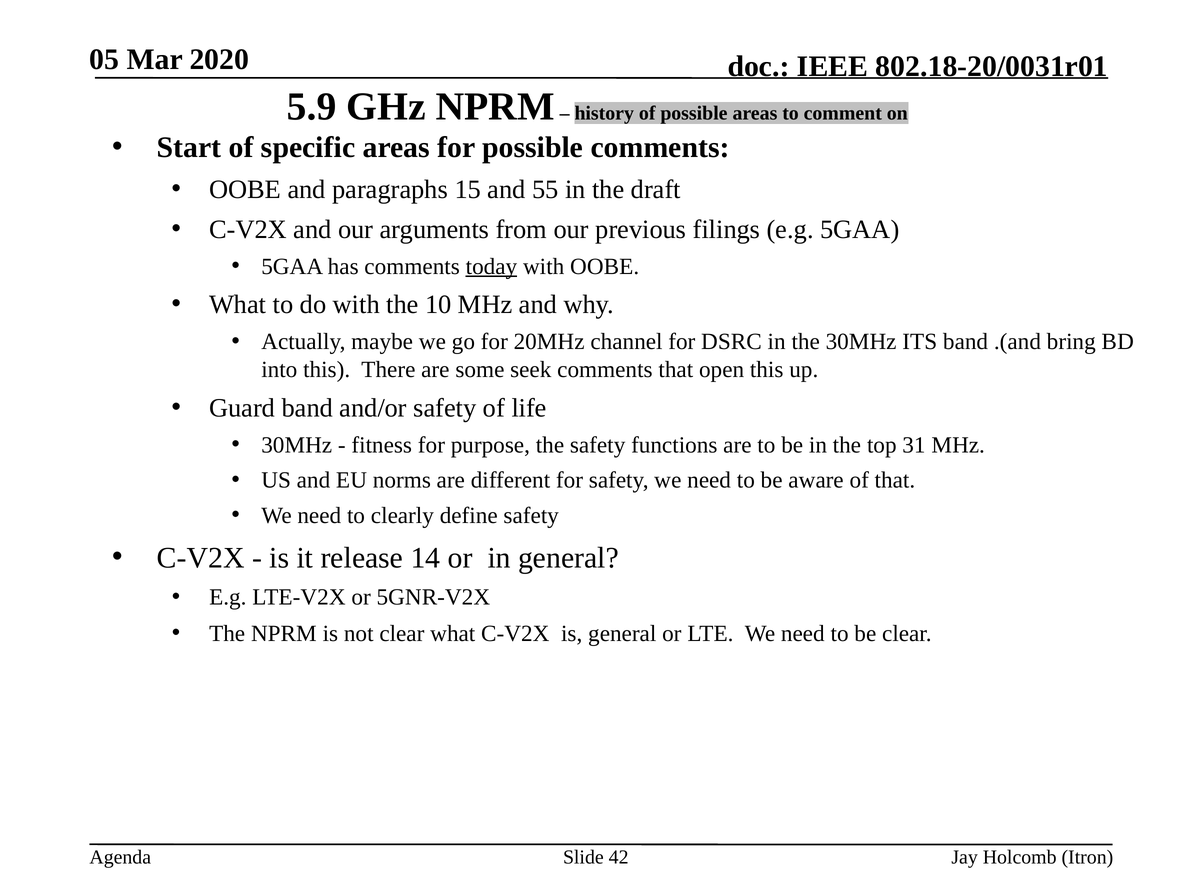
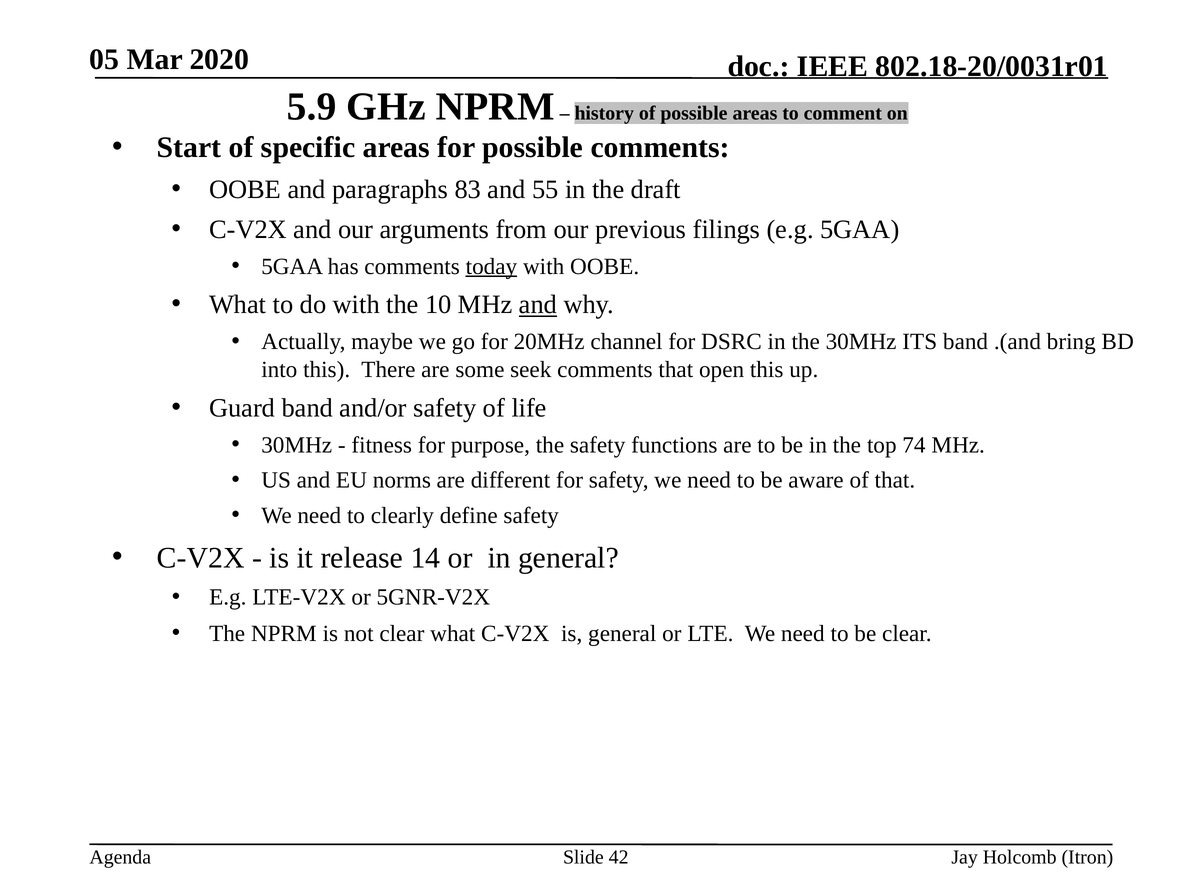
15: 15 -> 83
and at (538, 305) underline: none -> present
31: 31 -> 74
